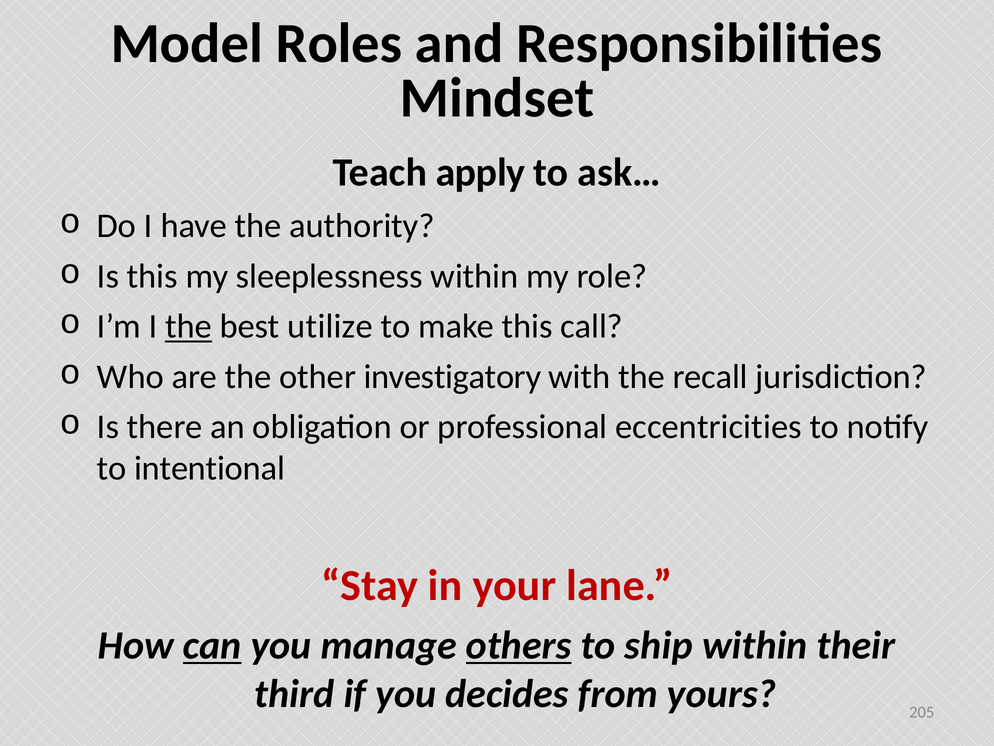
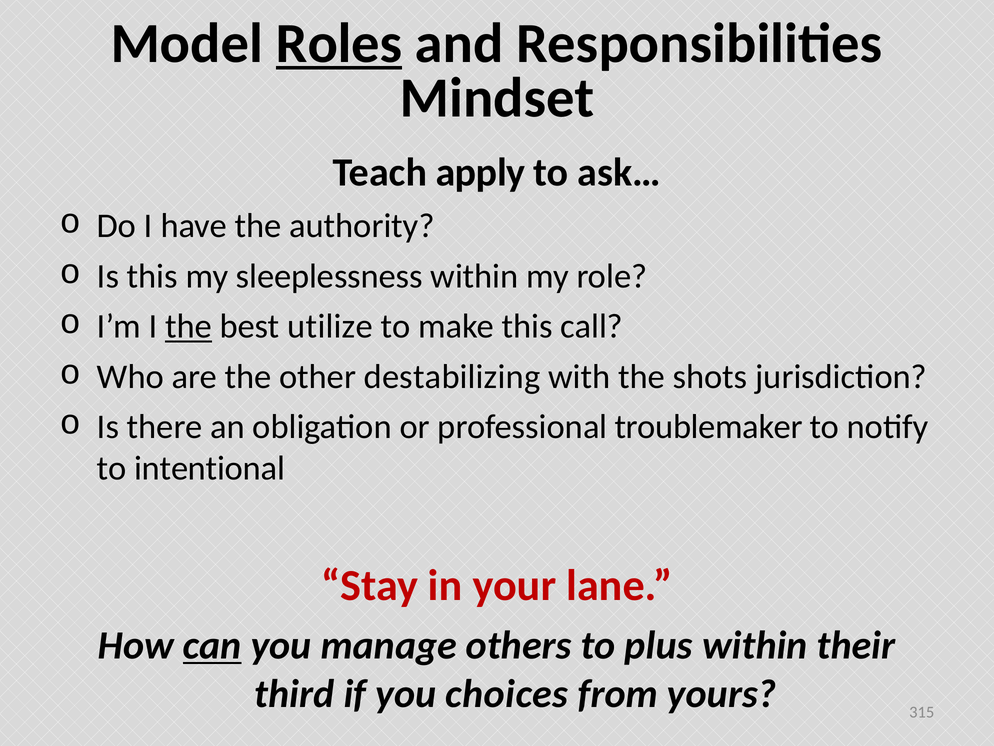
Roles underline: none -> present
investigatory: investigatory -> destabilizing
recall: recall -> shots
eccentricities: eccentricities -> troublemaker
others underline: present -> none
ship: ship -> plus
decides: decides -> choices
205: 205 -> 315
